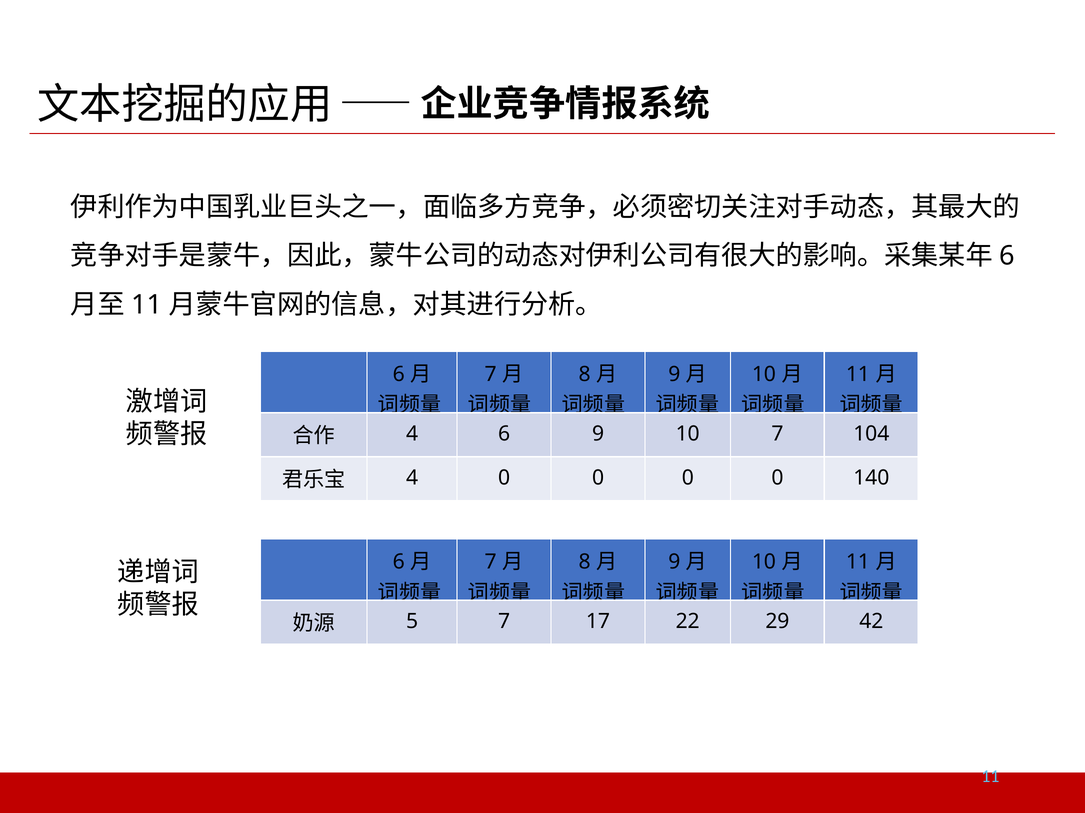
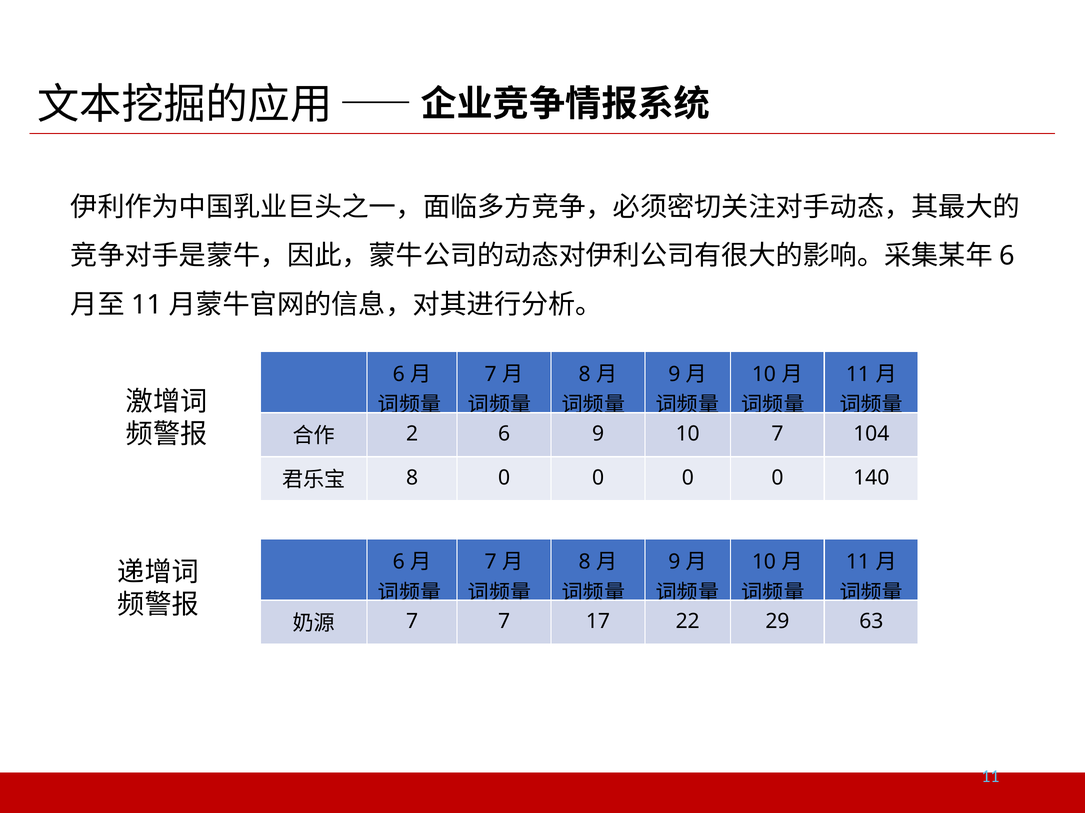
4 at (412, 434): 4 -> 2
4 at (412, 478): 4 -> 8
5 at (412, 622): 5 -> 7
42: 42 -> 63
